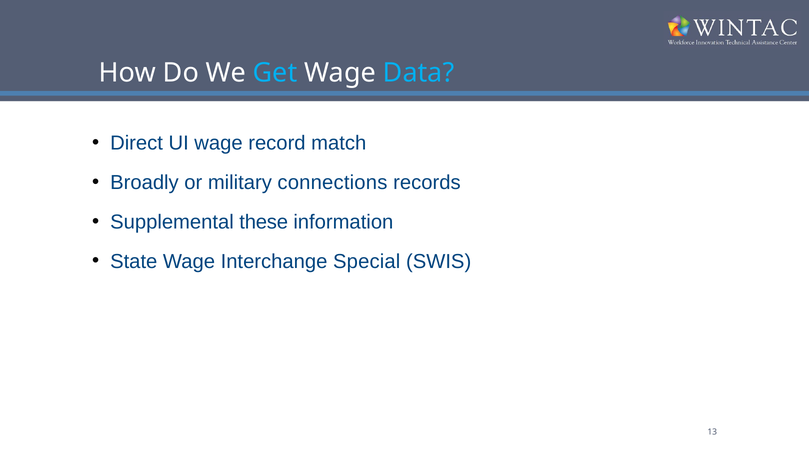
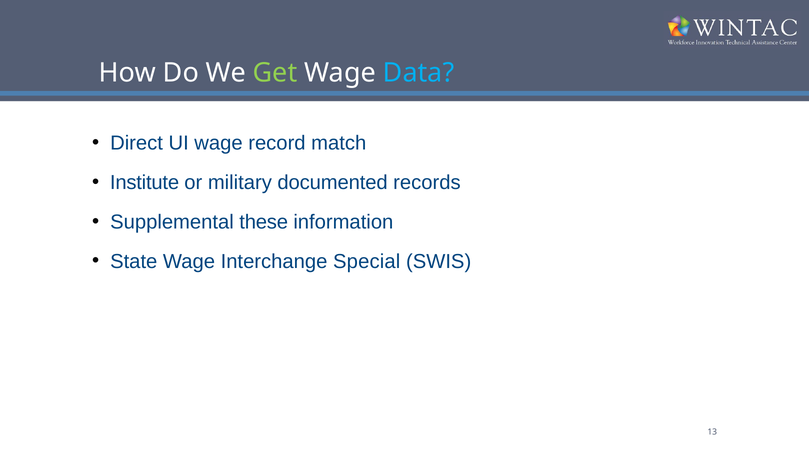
Get colour: light blue -> light green
Broadly: Broadly -> Institute
connections: connections -> documented
